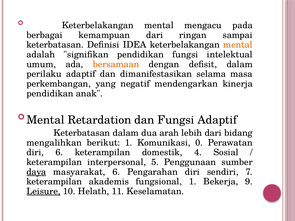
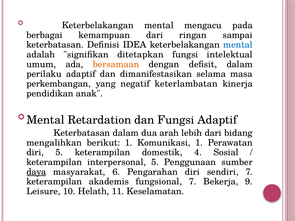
mental at (238, 45) colour: orange -> blue
signifikan pendidikan: pendidikan -> ditetapkan
mendengarkan: mendengarkan -> keterlambatan
Komunikasi 0: 0 -> 1
diri 6: 6 -> 5
fungsional 1: 1 -> 7
Leisure underline: present -> none
